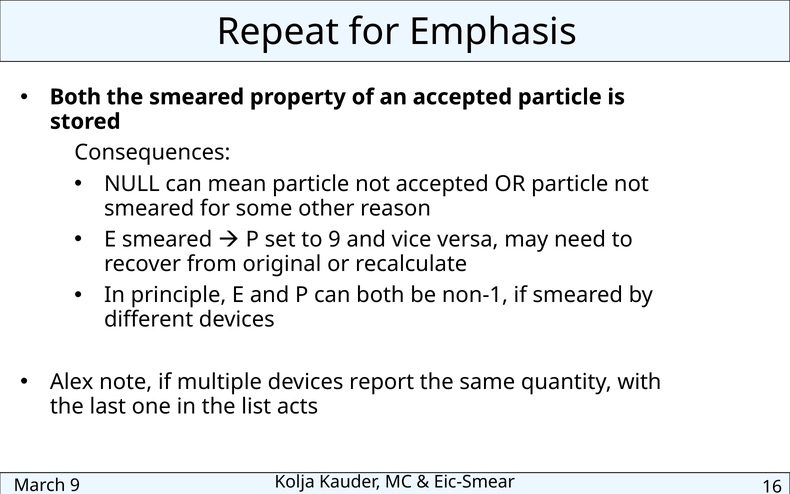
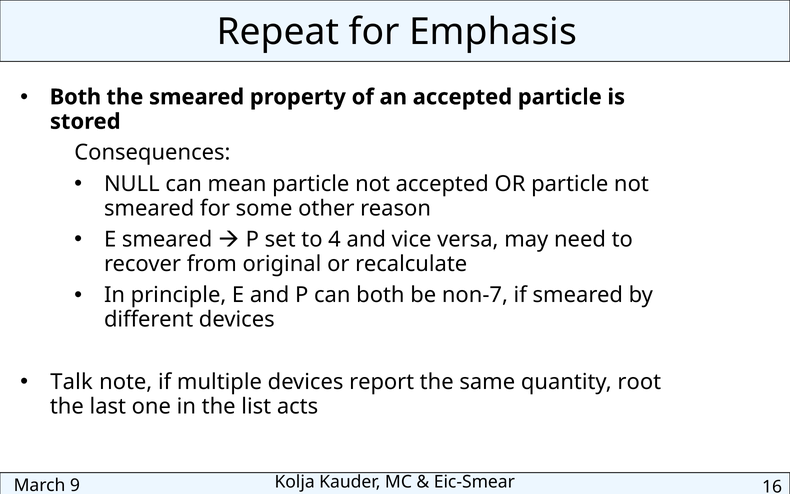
to 9: 9 -> 4
non-1: non-1 -> non-7
Alex: Alex -> Talk
with: with -> root
